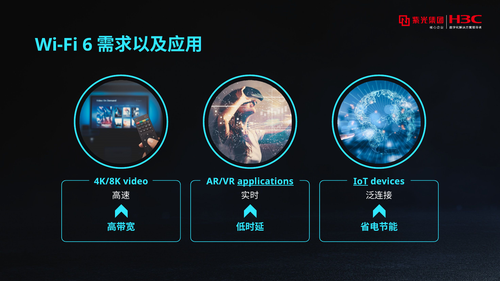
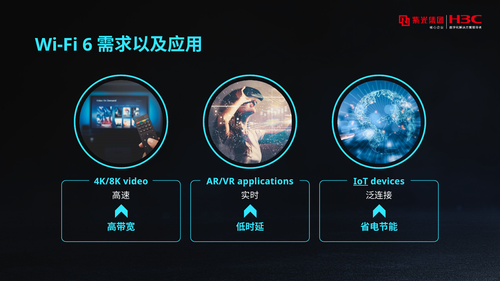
applications underline: present -> none
